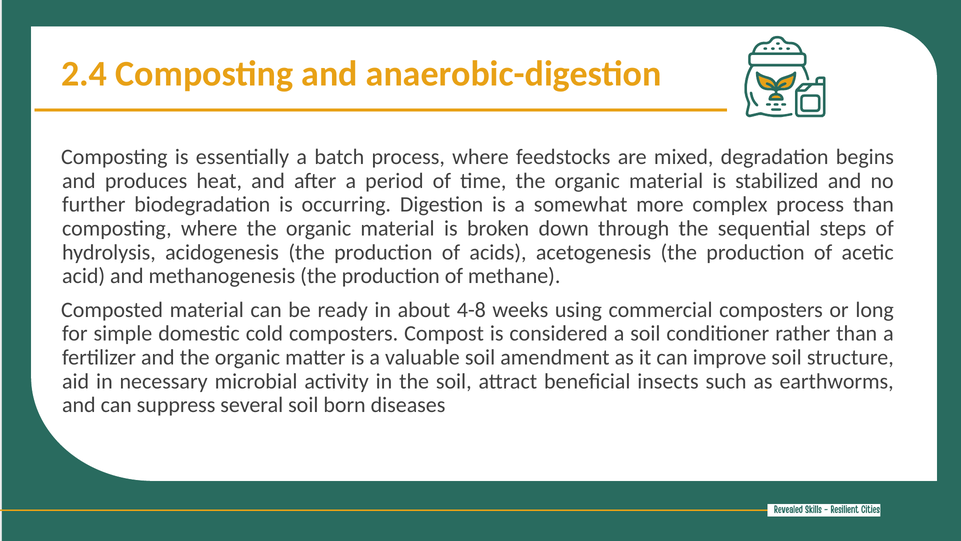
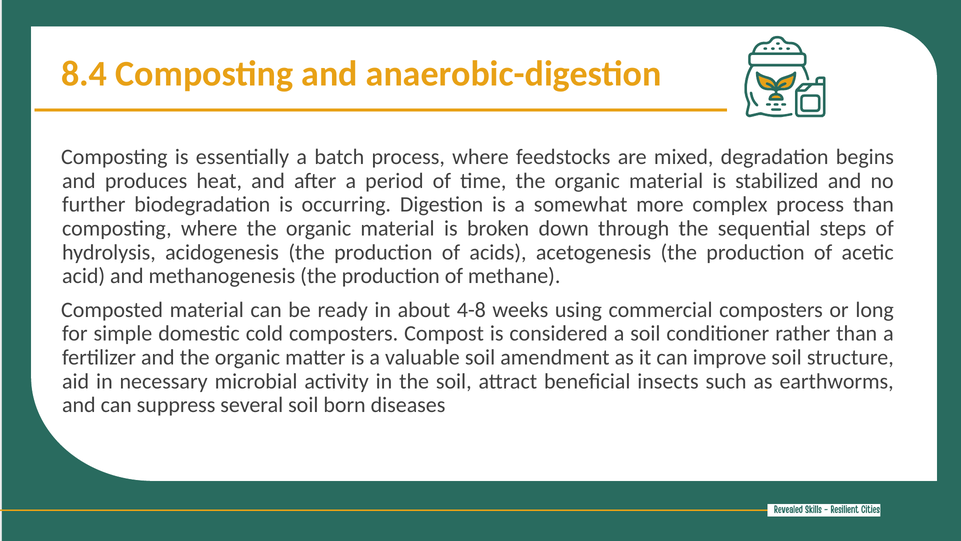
2.4: 2.4 -> 8.4
